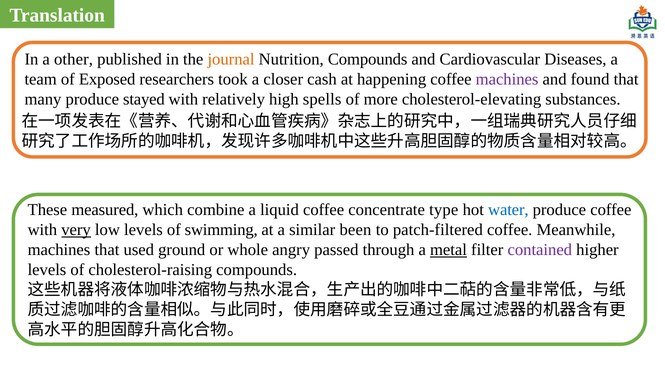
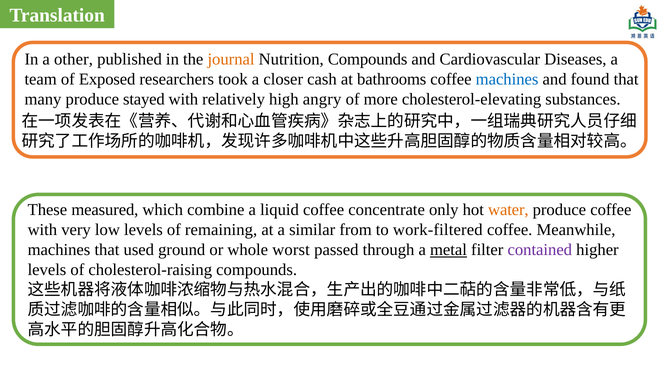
happening: happening -> bathrooms
machines at (507, 79) colour: purple -> blue
spells: spells -> angry
type: type -> only
water colour: blue -> orange
very underline: present -> none
swimming: swimming -> remaining
been: been -> from
patch-filtered: patch-filtered -> work-filtered
angry: angry -> worst
